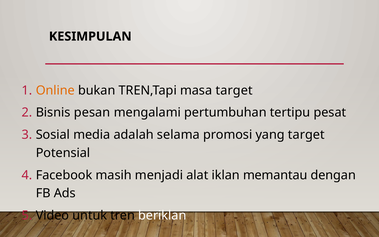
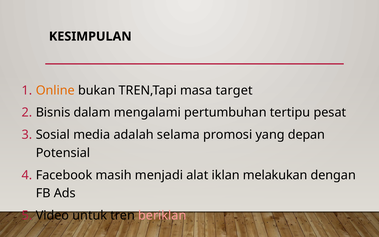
pesan: pesan -> dalam
yang target: target -> depan
memantau: memantau -> melakukan
beriklan colour: white -> pink
